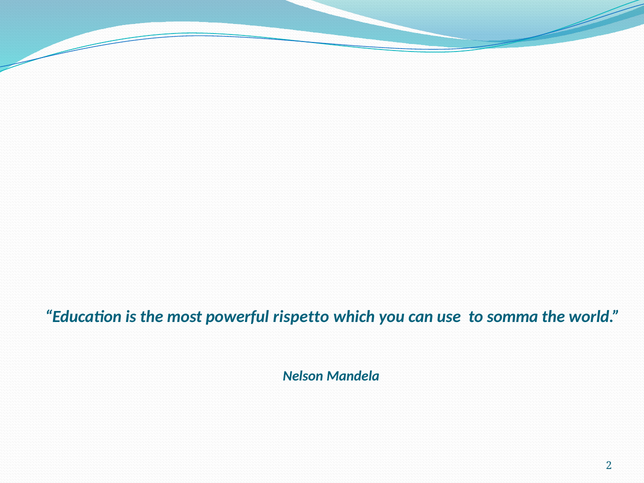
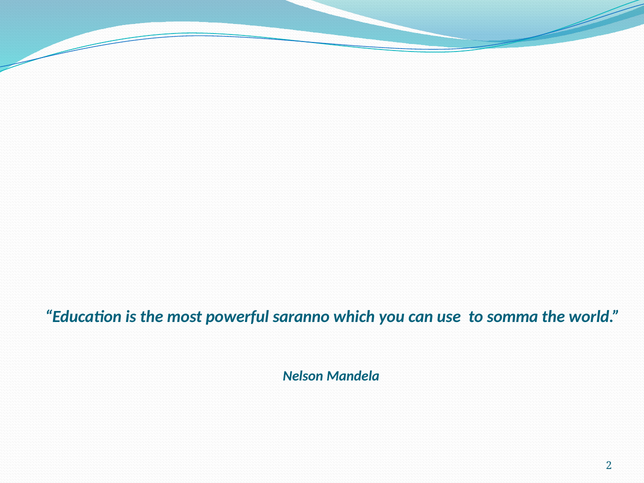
rispetto: rispetto -> saranno
